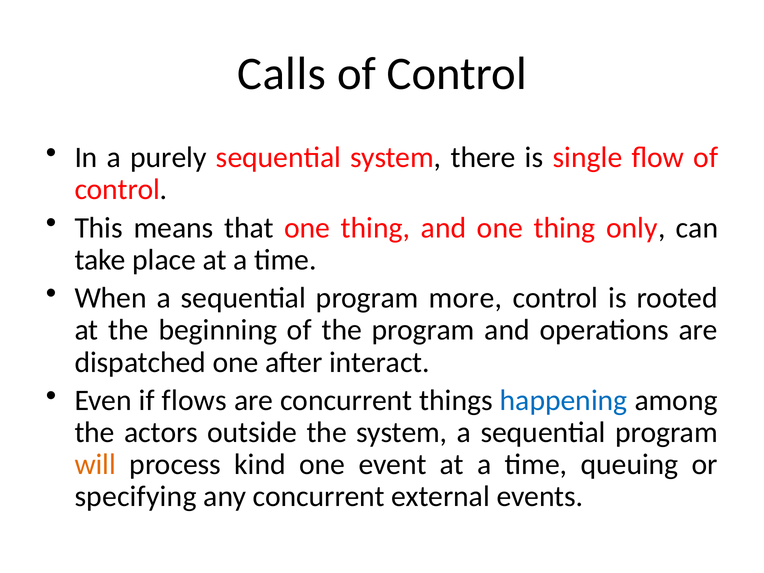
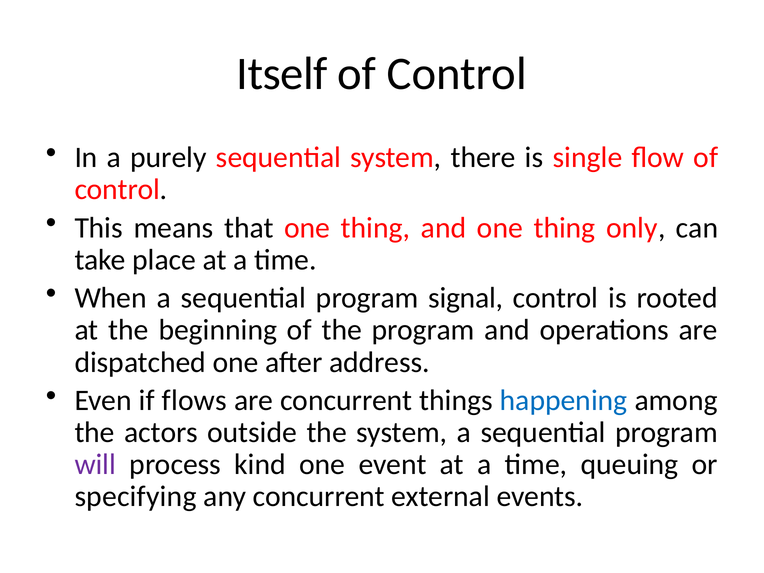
Calls: Calls -> Itself
more: more -> signal
interact: interact -> address
will colour: orange -> purple
